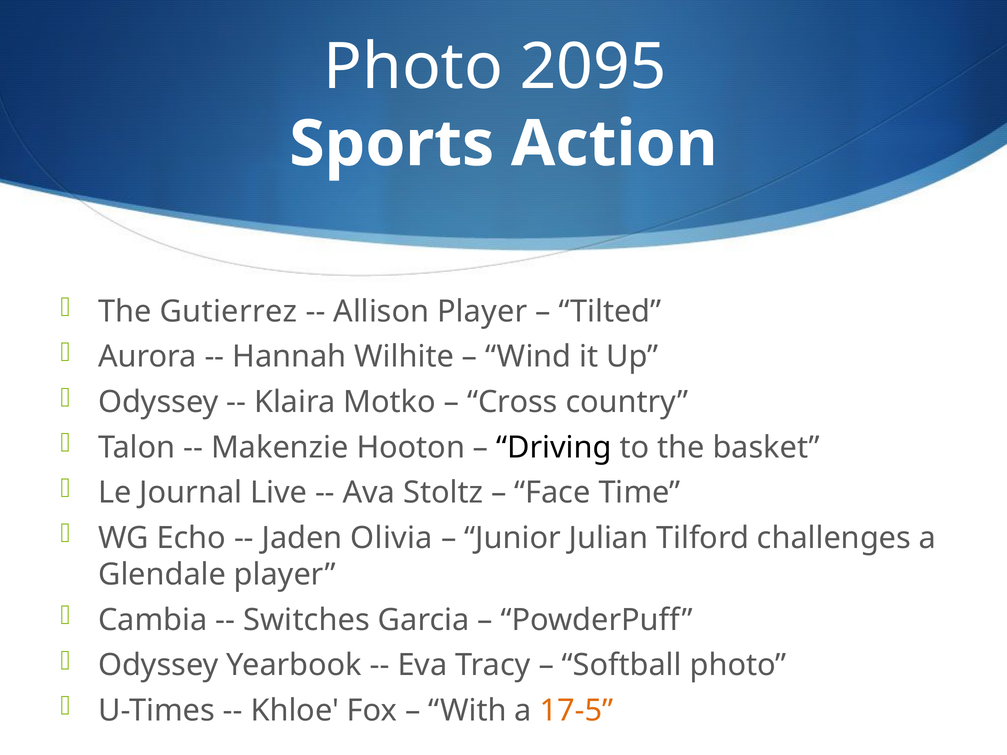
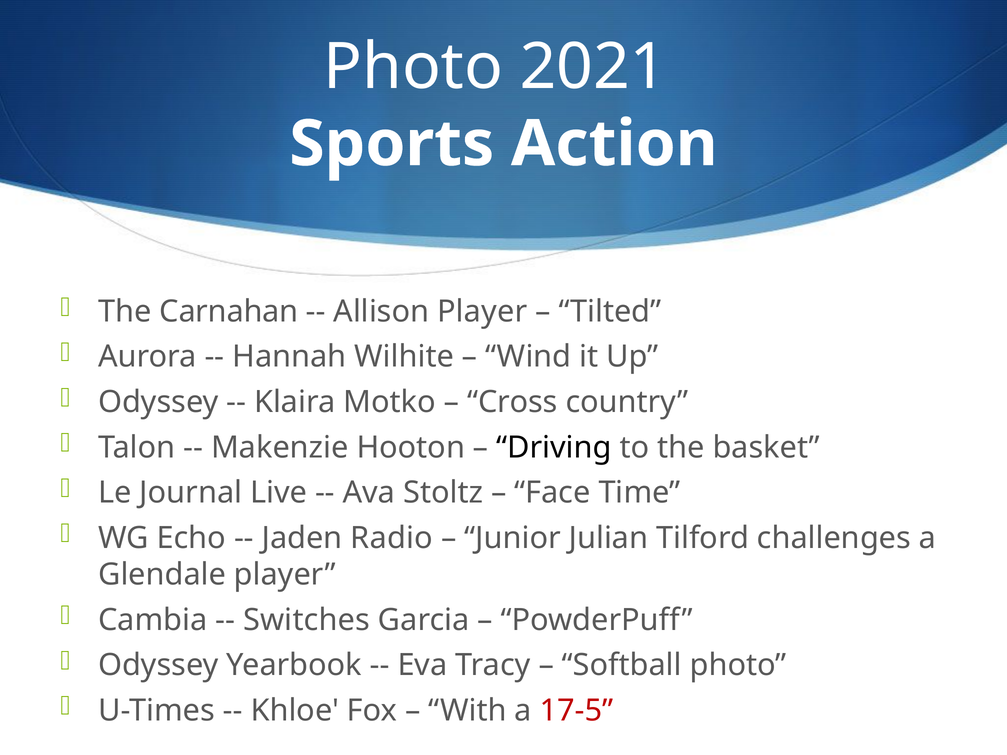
2095: 2095 -> 2021
Gutierrez: Gutierrez -> Carnahan
Olivia: Olivia -> Radio
17-5 colour: orange -> red
